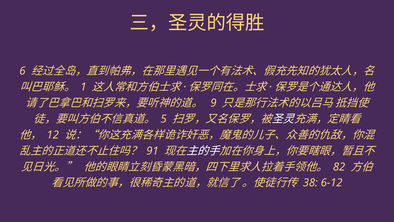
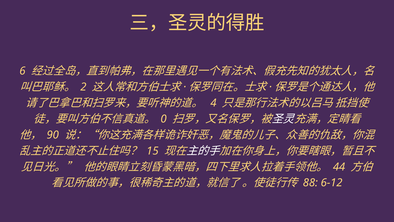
1: 1 -> 2
9: 9 -> 4
5: 5 -> 0
12: 12 -> 90
91: 91 -> 15
82: 82 -> 44
38: 38 -> 88
